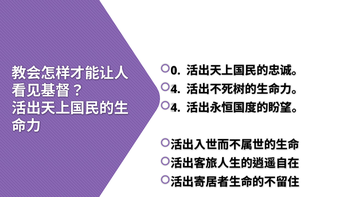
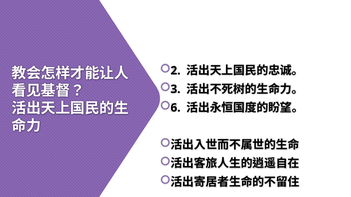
0: 0 -> 2
4 at (176, 89): 4 -> 3
4 at (176, 108): 4 -> 6
